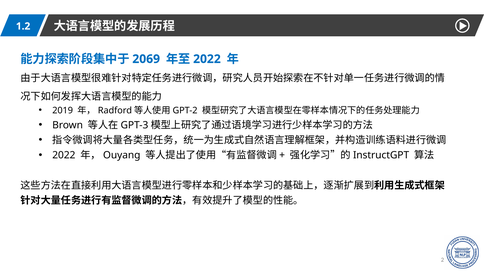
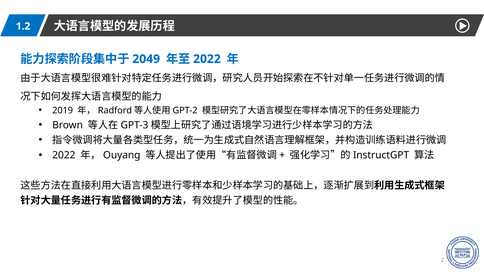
2069: 2069 -> 2049
